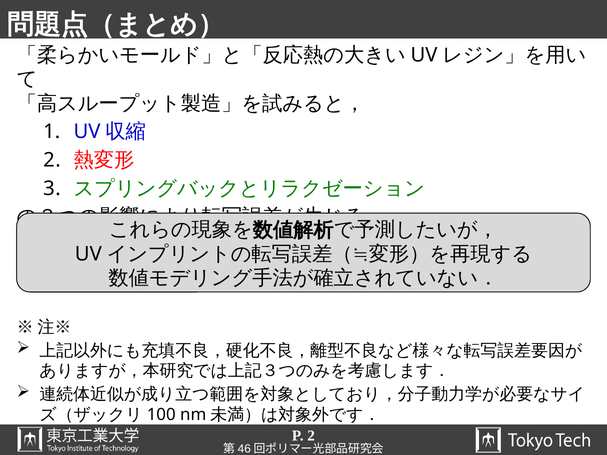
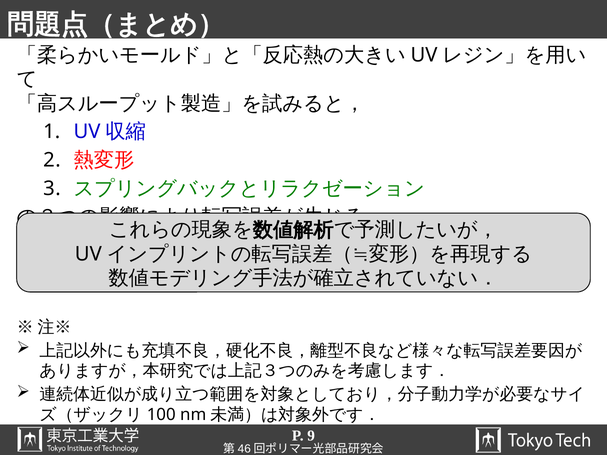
P 2: 2 -> 9
